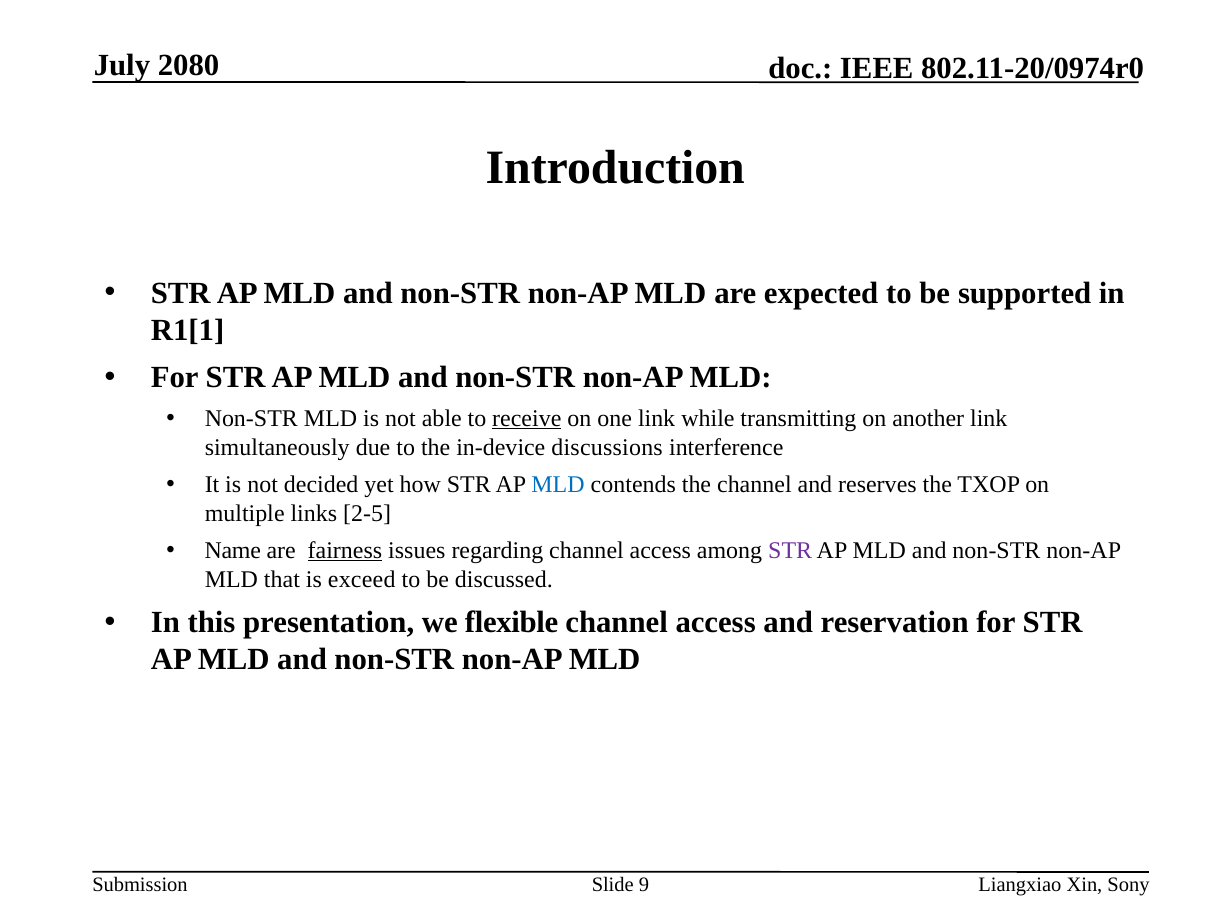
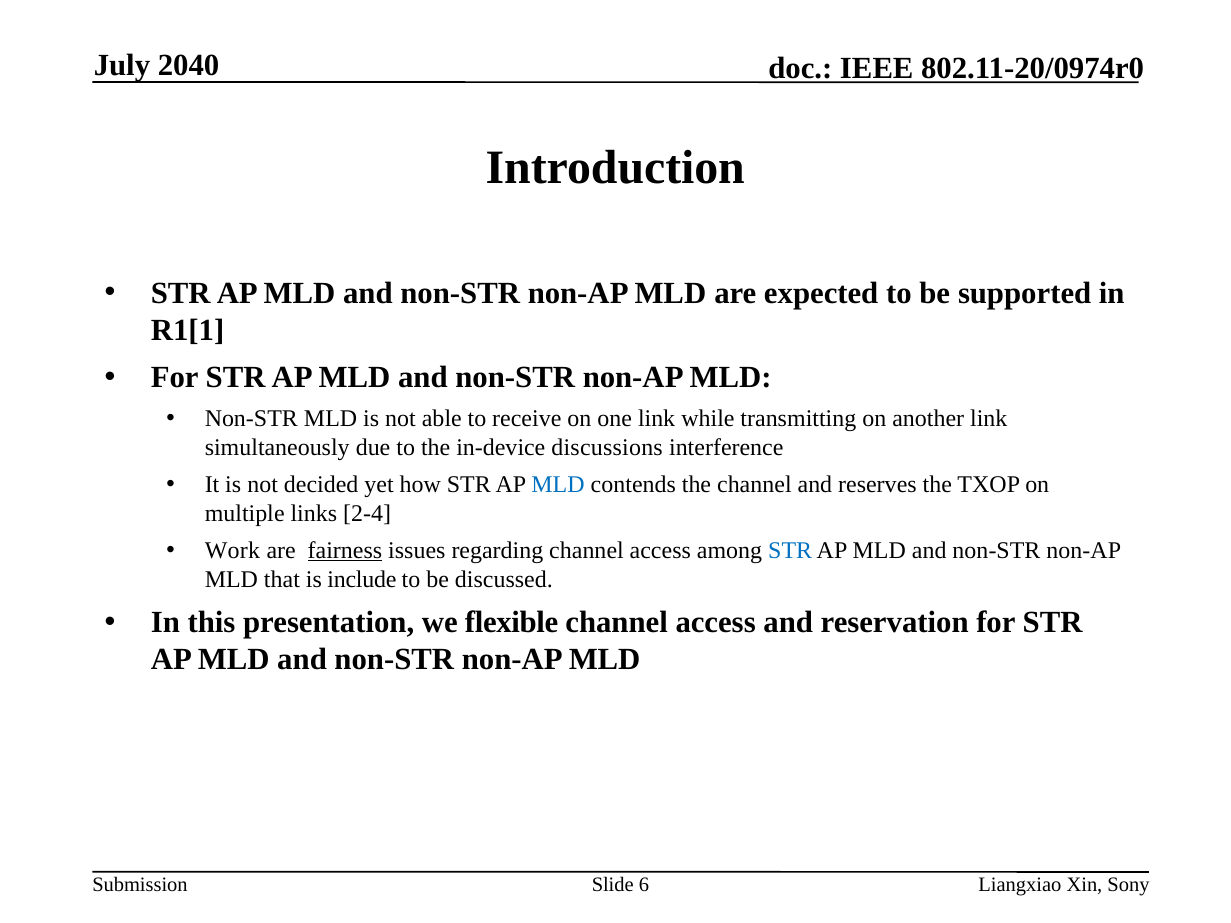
2080: 2080 -> 2040
receive underline: present -> none
2-5: 2-5 -> 2-4
Name: Name -> Work
STR at (790, 551) colour: purple -> blue
exceed: exceed -> include
9: 9 -> 6
